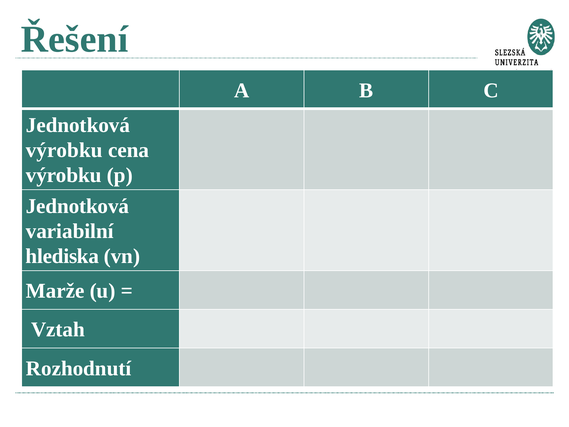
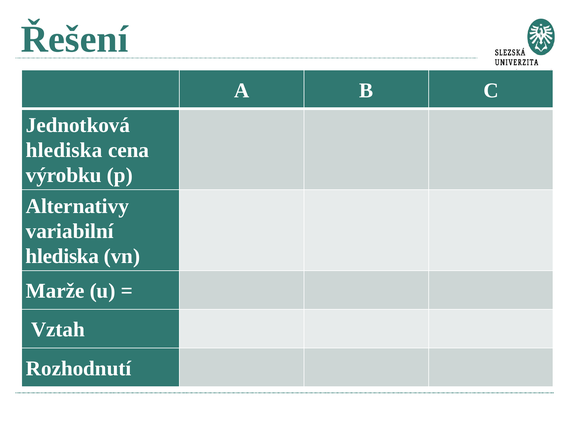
výrobku at (64, 150): výrobku -> hlediska
Jednotková at (77, 206): Jednotková -> Alternativy
